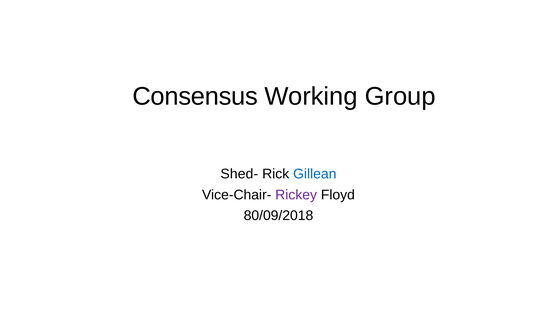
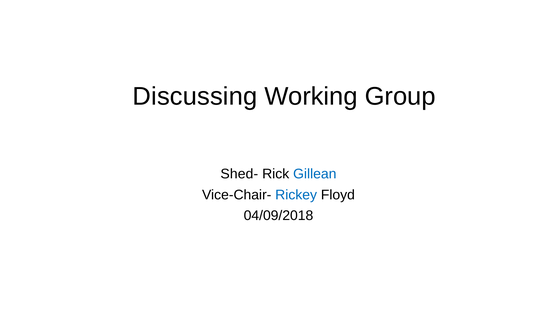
Consensus: Consensus -> Discussing
Rickey colour: purple -> blue
80/09/2018: 80/09/2018 -> 04/09/2018
